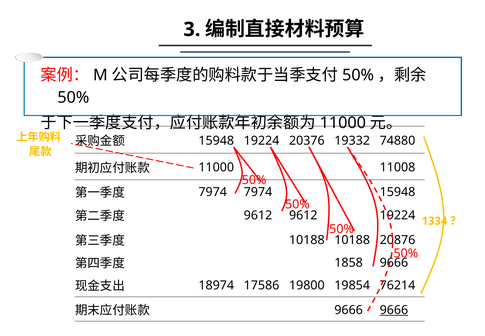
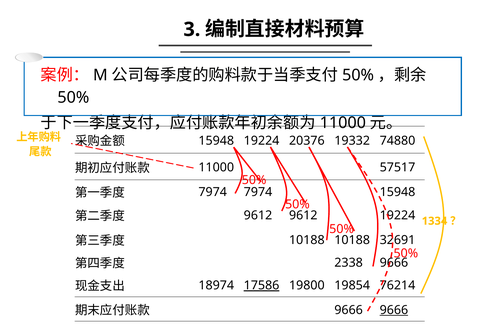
11008: 11008 -> 57517
20876: 20876 -> 32691
1858: 1858 -> 2338
17586 underline: none -> present
